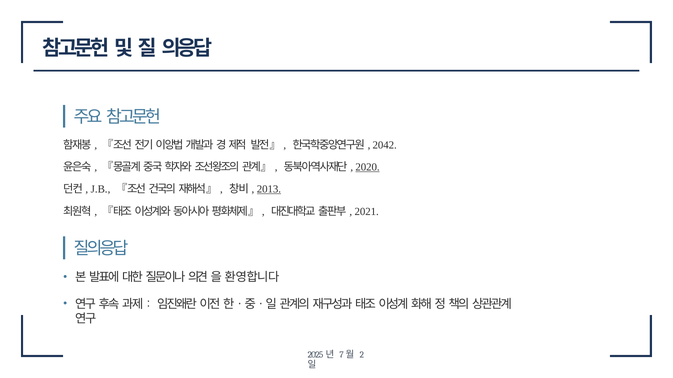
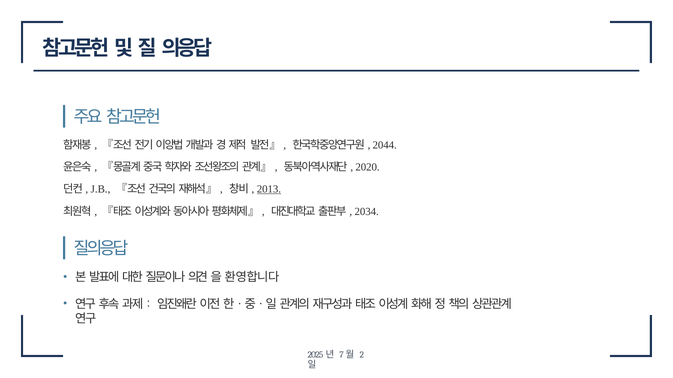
2042: 2042 -> 2044
2020 underline: present -> none
2021: 2021 -> 2034
